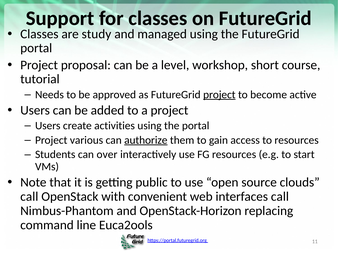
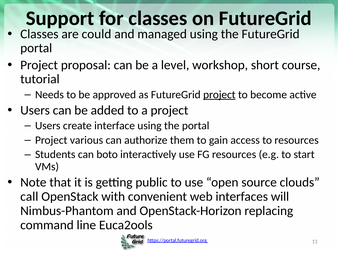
study: study -> could
activities: activities -> interface
authorize underline: present -> none
over: over -> boto
interfaces call: call -> will
